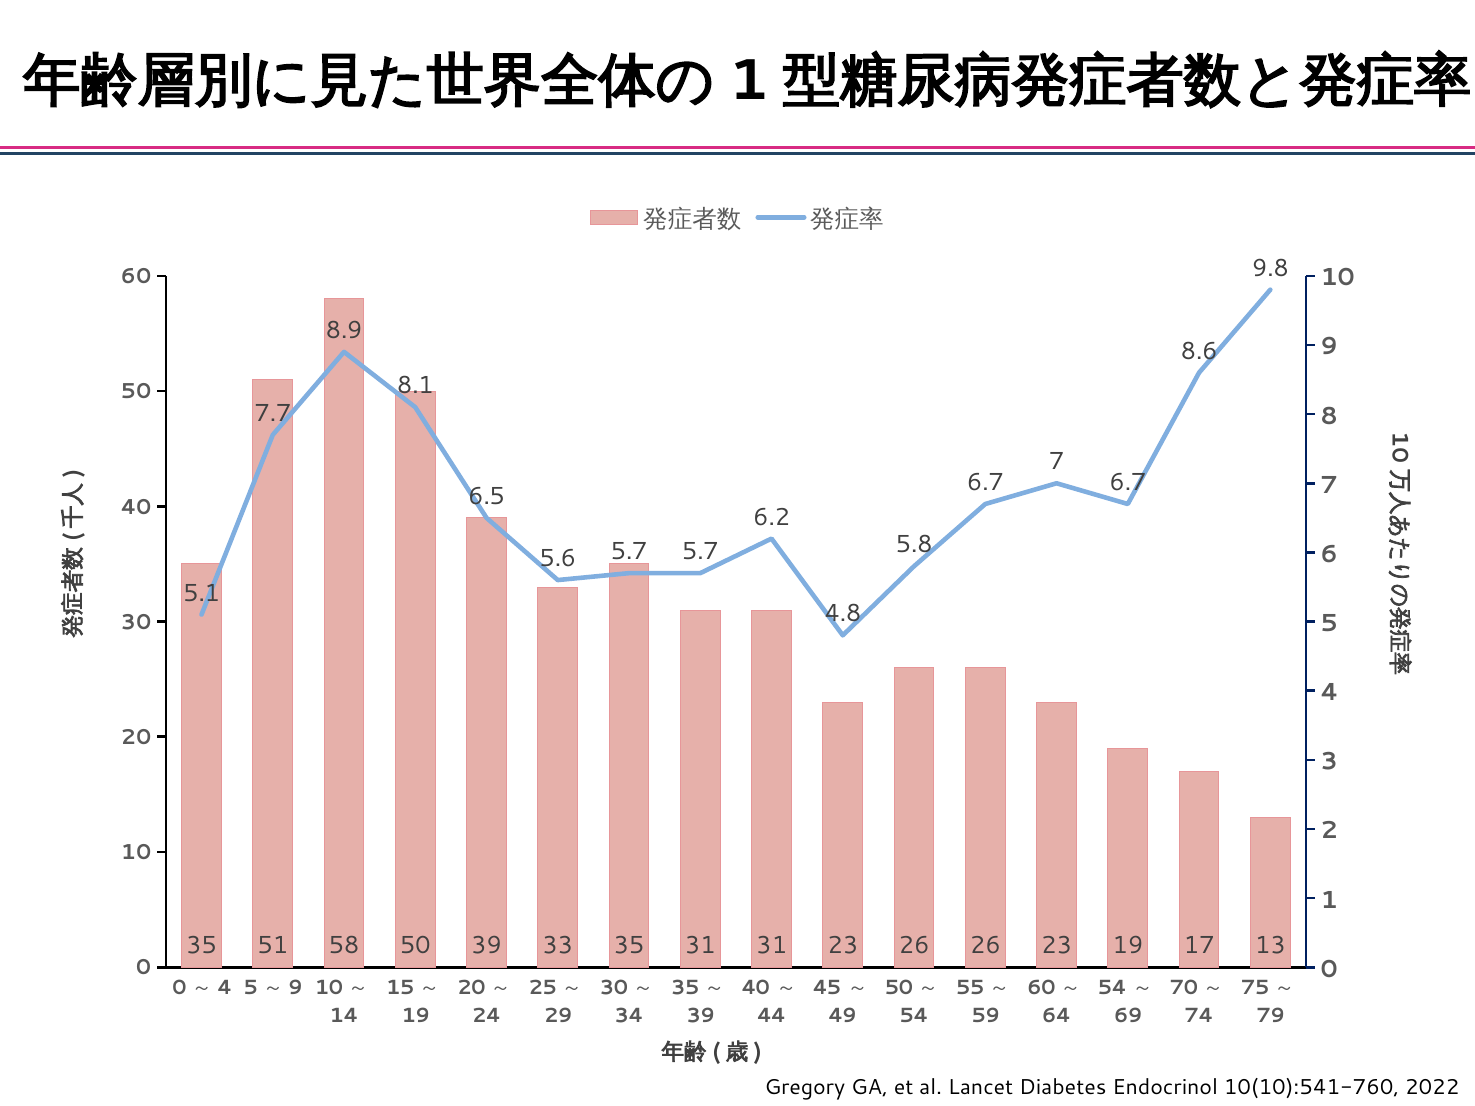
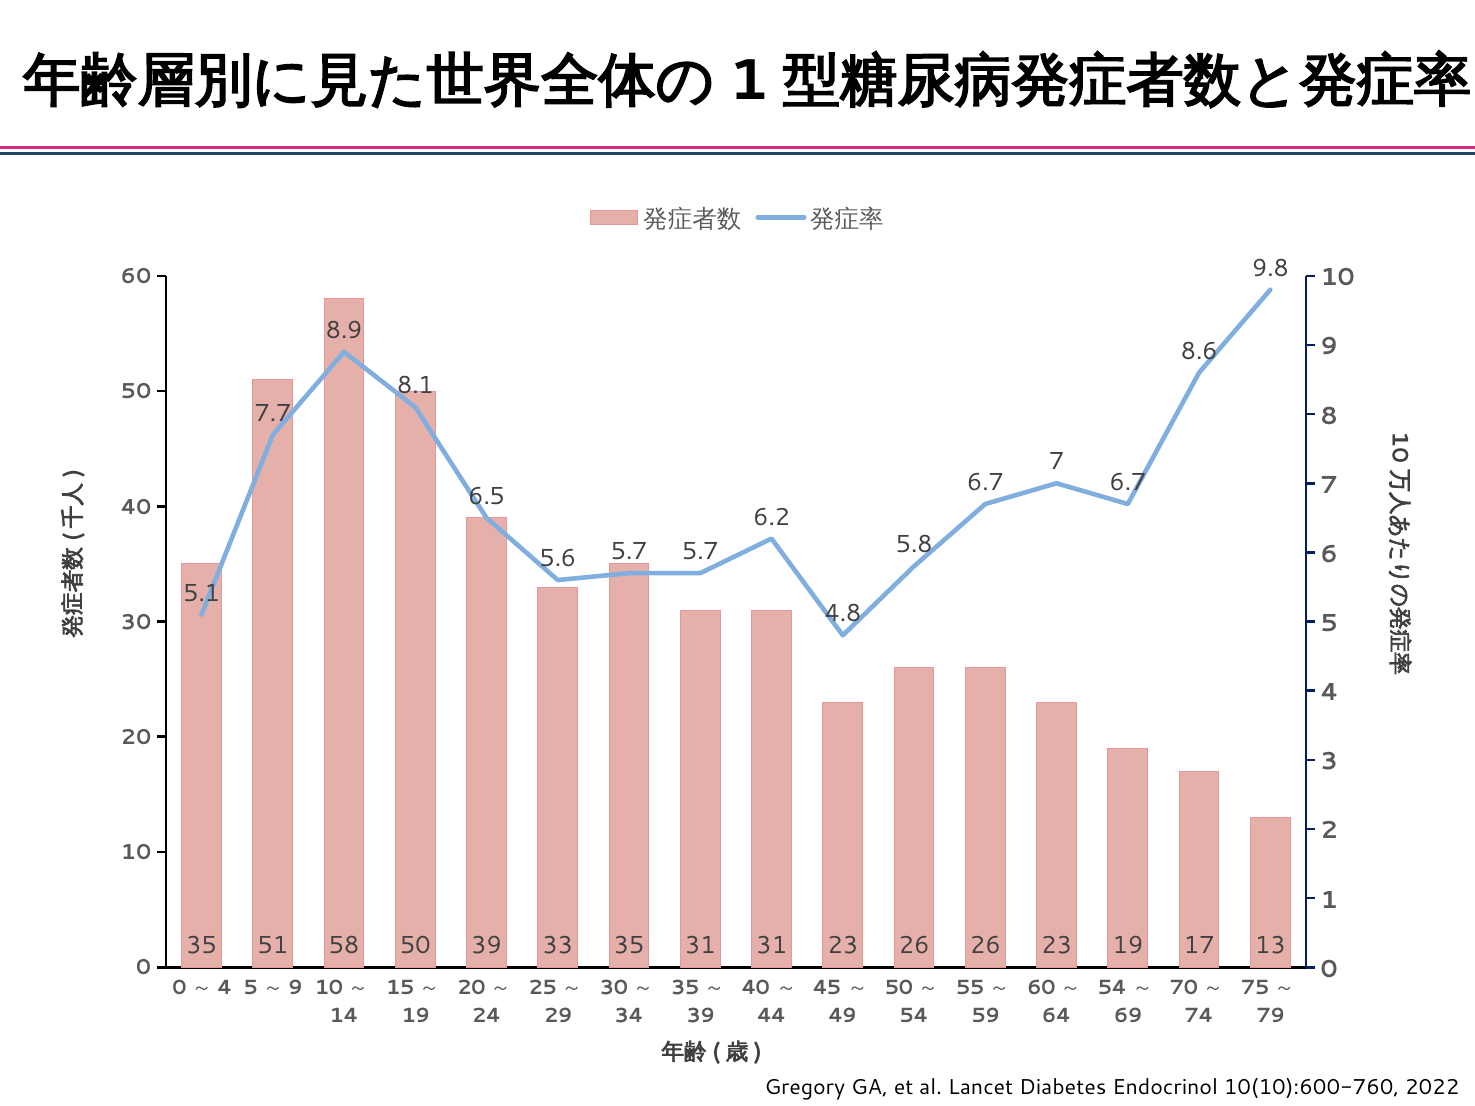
10(10):541-760: 10(10):541-760 -> 10(10):600-760
